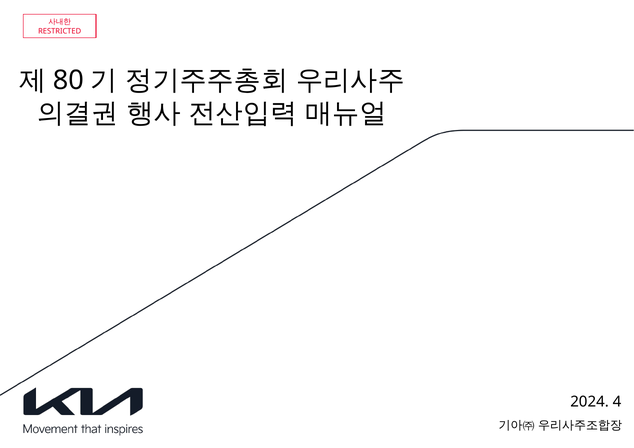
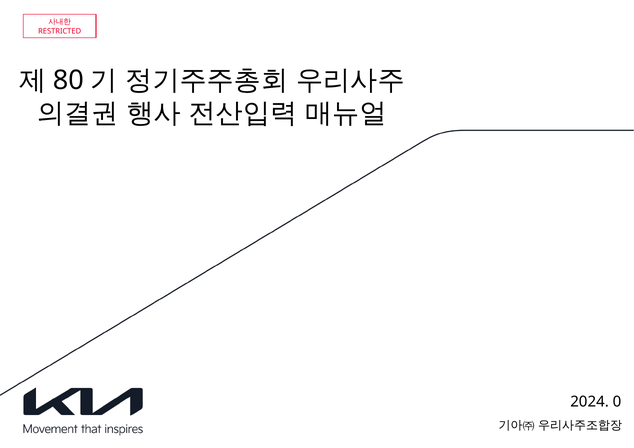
4: 4 -> 0
